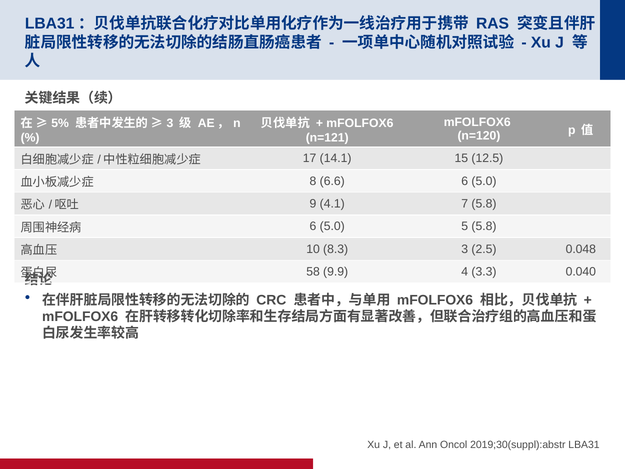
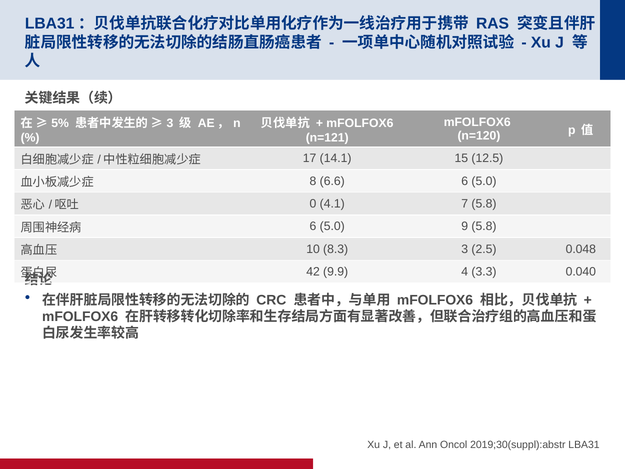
9: 9 -> 0
5: 5 -> 9
58: 58 -> 42
